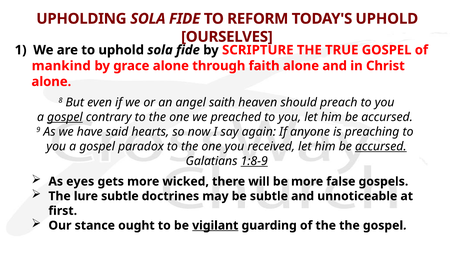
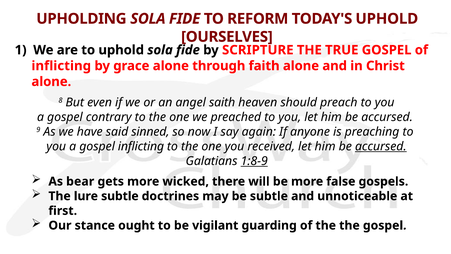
mankind at (61, 66): mankind -> inflicting
gospel at (65, 117) underline: present -> none
hearts: hearts -> sinned
gospel paradox: paradox -> inflicting
eyes: eyes -> bear
vigilant underline: present -> none
